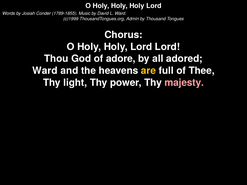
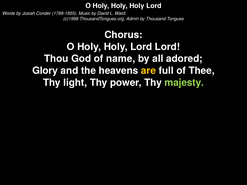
adore: adore -> name
Ward at (45, 71): Ward -> Glory
majesty colour: pink -> light green
